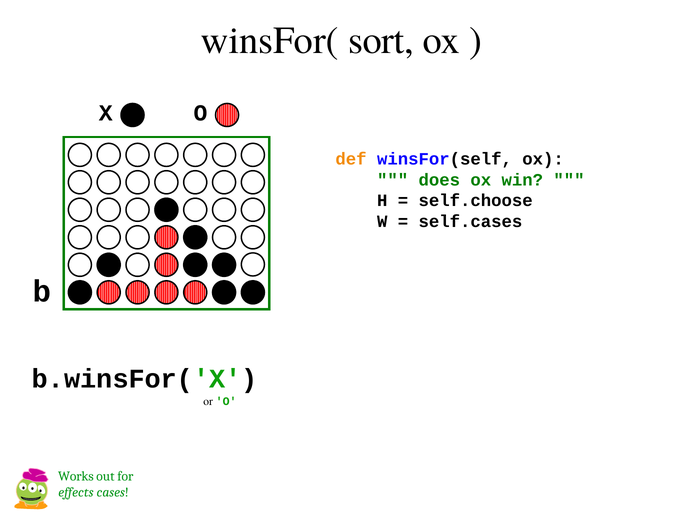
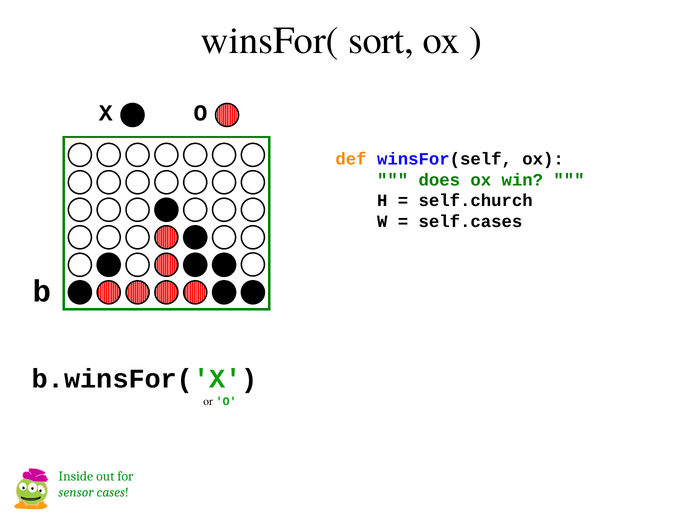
self.choose: self.choose -> self.church
Works: Works -> Inside
effects: effects -> sensor
